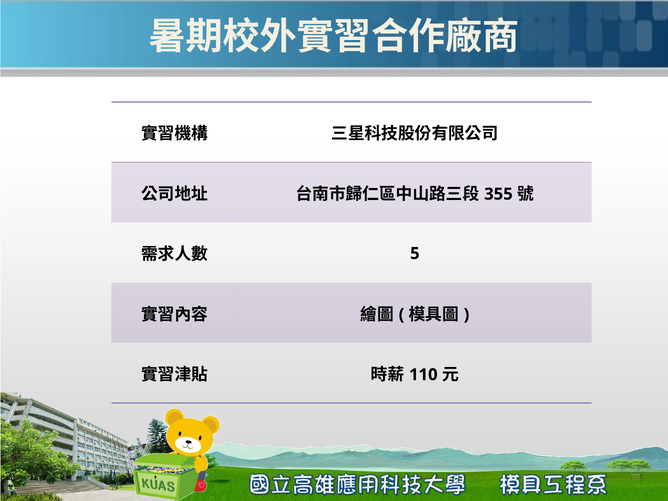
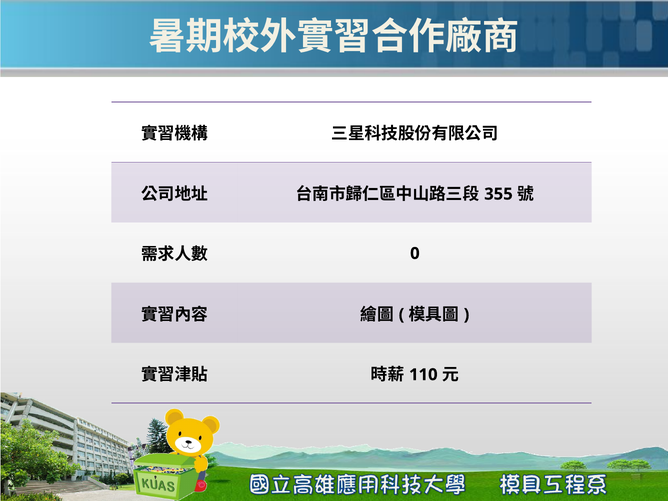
5: 5 -> 0
